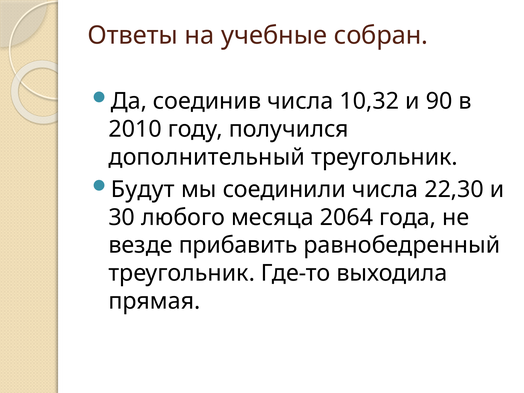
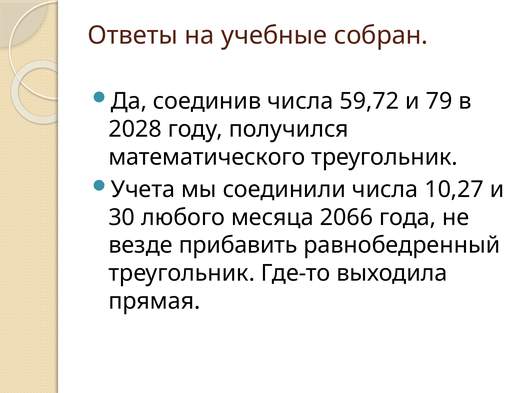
10,32: 10,32 -> 59,72
90: 90 -> 79
2010: 2010 -> 2028
дополнительный: дополнительный -> математического
Будут: Будут -> Учета
22,30: 22,30 -> 10,27
2064: 2064 -> 2066
